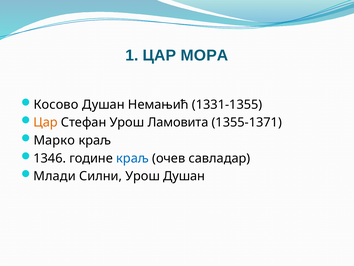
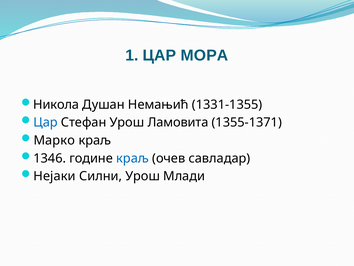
Косово: Косово -> Никола
Цар at (45, 122) colour: orange -> blue
Млади: Млади -> Нејаки
Урош Душан: Душан -> Млади
